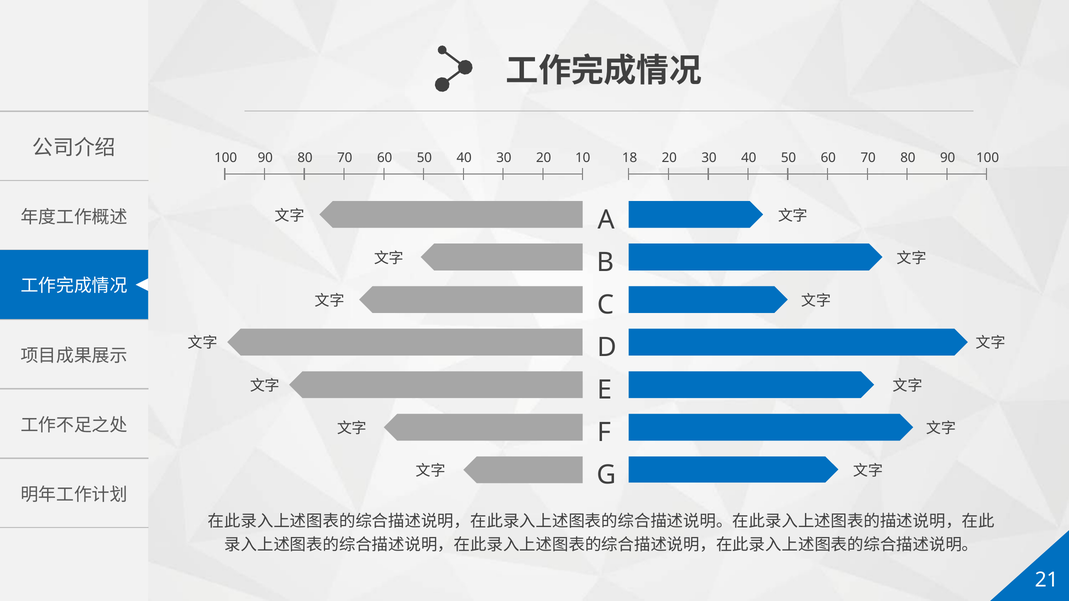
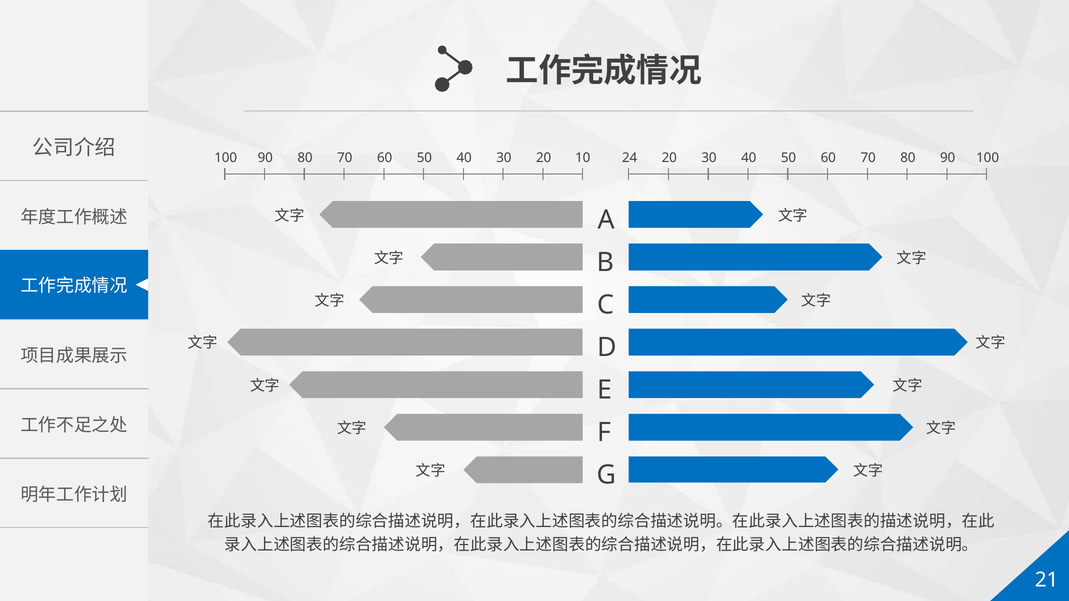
18: 18 -> 24
